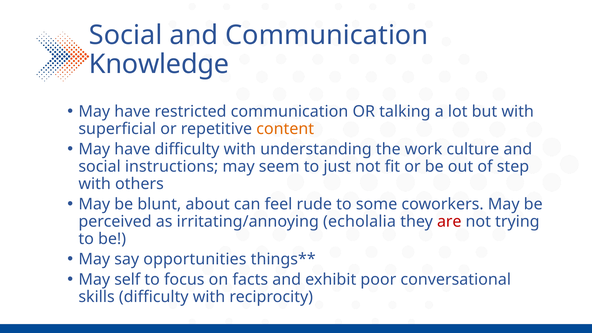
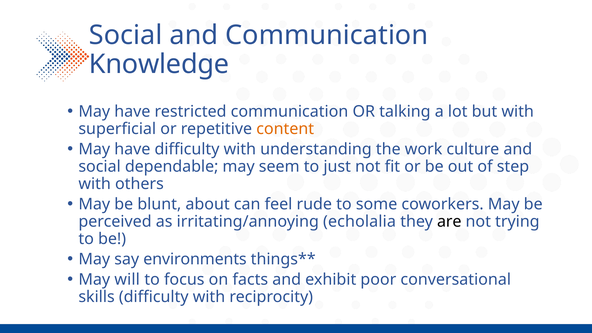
instructions: instructions -> dependable
are colour: red -> black
opportunities: opportunities -> environments
self: self -> will
